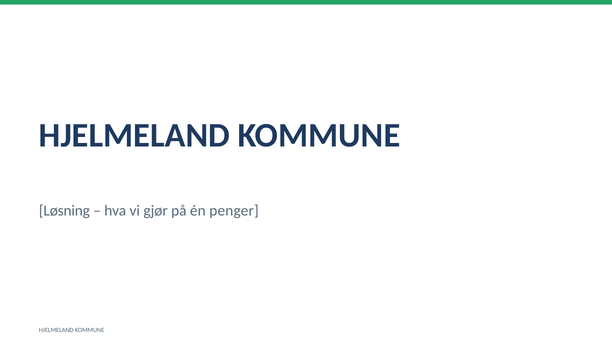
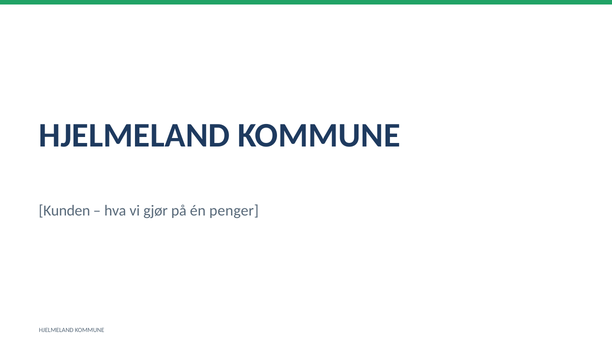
Løsning: Løsning -> Kunden
